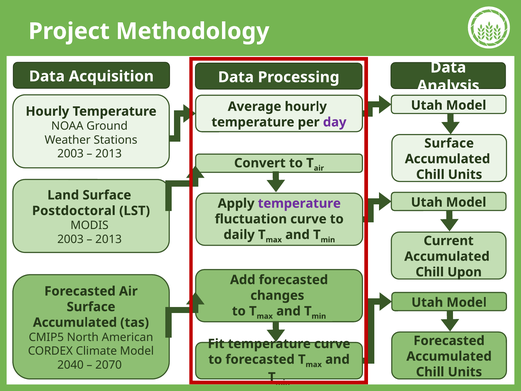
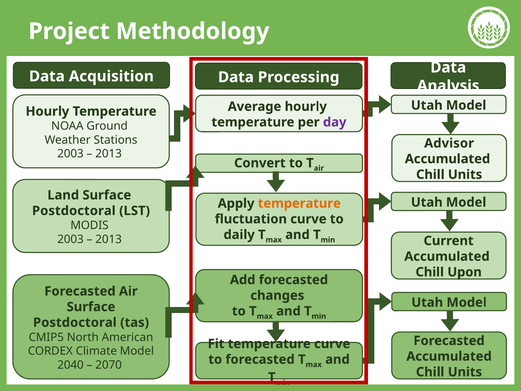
Surface at (449, 143): Surface -> Advisor
temperature at (299, 203) colour: purple -> orange
Accumulated at (75, 322): Accumulated -> Postdoctoral
